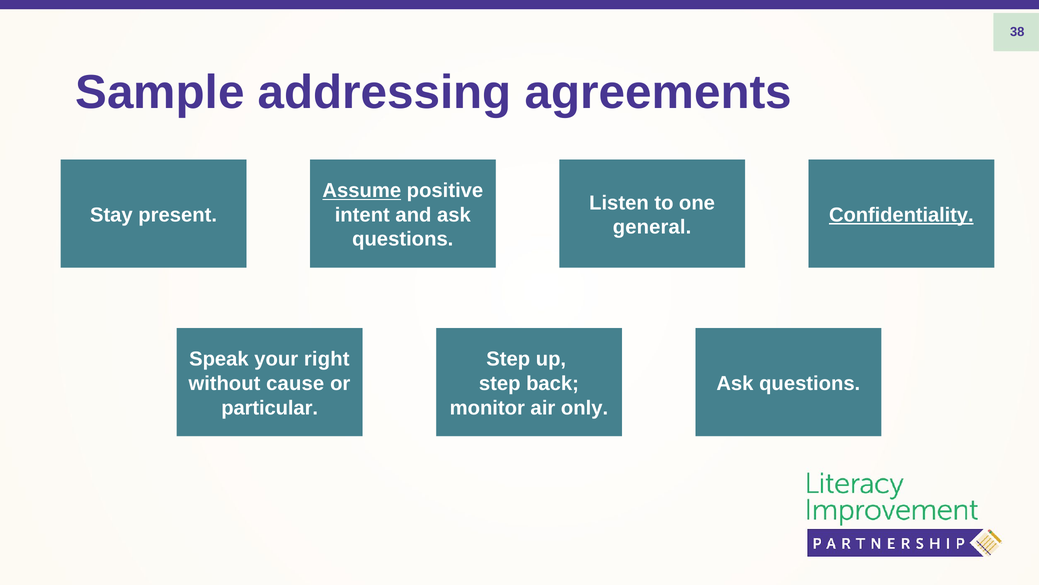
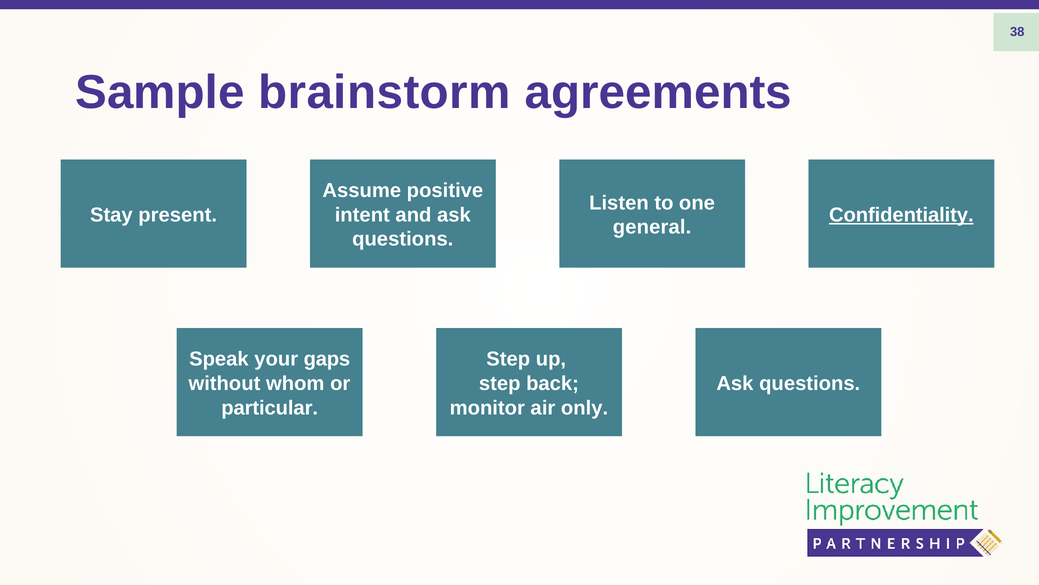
addressing: addressing -> brainstorm
Assume underline: present -> none
right: right -> gaps
cause: cause -> whom
